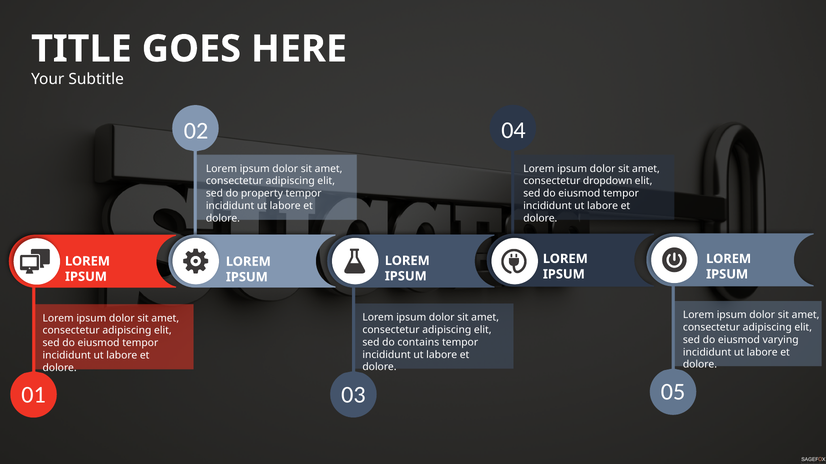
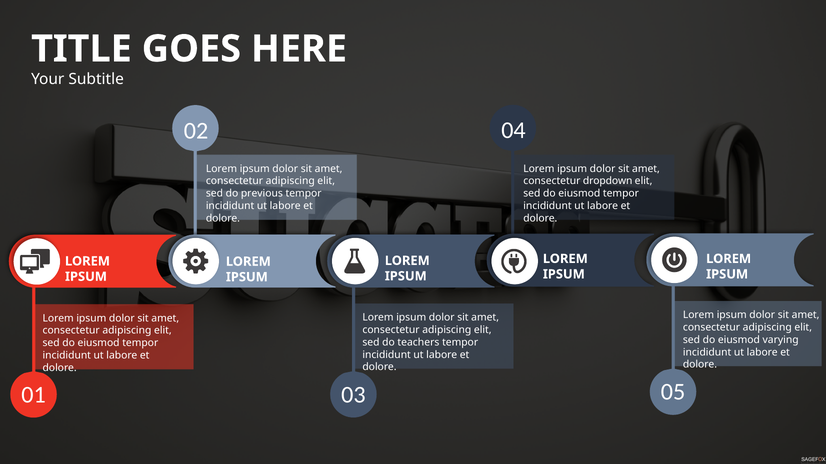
property: property -> previous
contains: contains -> teachers
